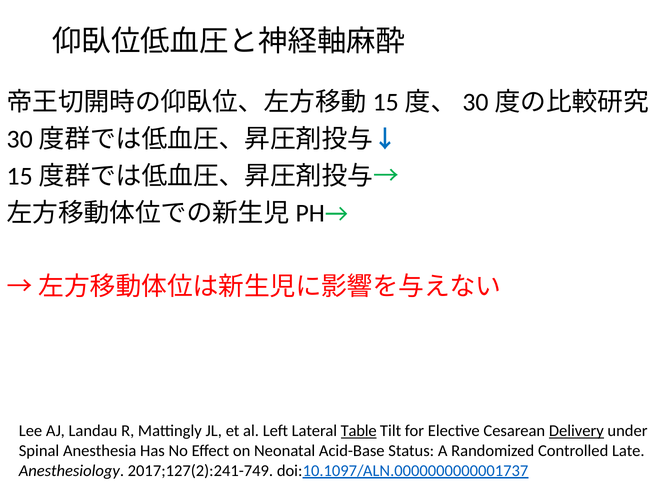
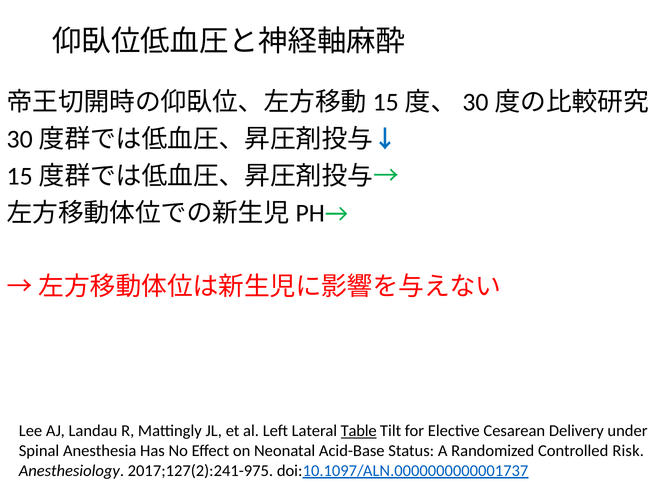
Delivery underline: present -> none
Late: Late -> Risk
2017;127(2):241-749: 2017;127(2):241-749 -> 2017;127(2):241-975
